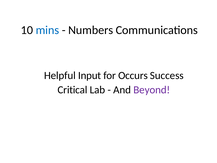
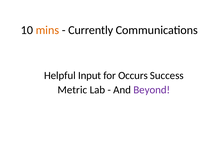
mins colour: blue -> orange
Numbers: Numbers -> Currently
Critical: Critical -> Metric
